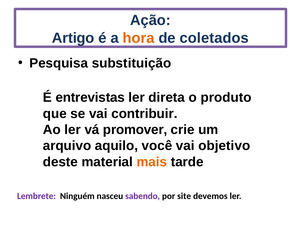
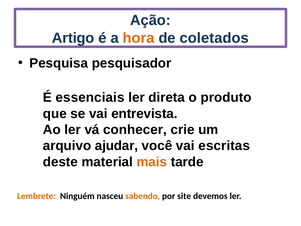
substituição: substituição -> pesquisador
entrevistas: entrevistas -> essenciais
contribuir: contribuir -> entrevista
promover: promover -> conhecer
aquilo: aquilo -> ajudar
objetivo: objetivo -> escritas
Lembrete colour: purple -> orange
sabendo colour: purple -> orange
